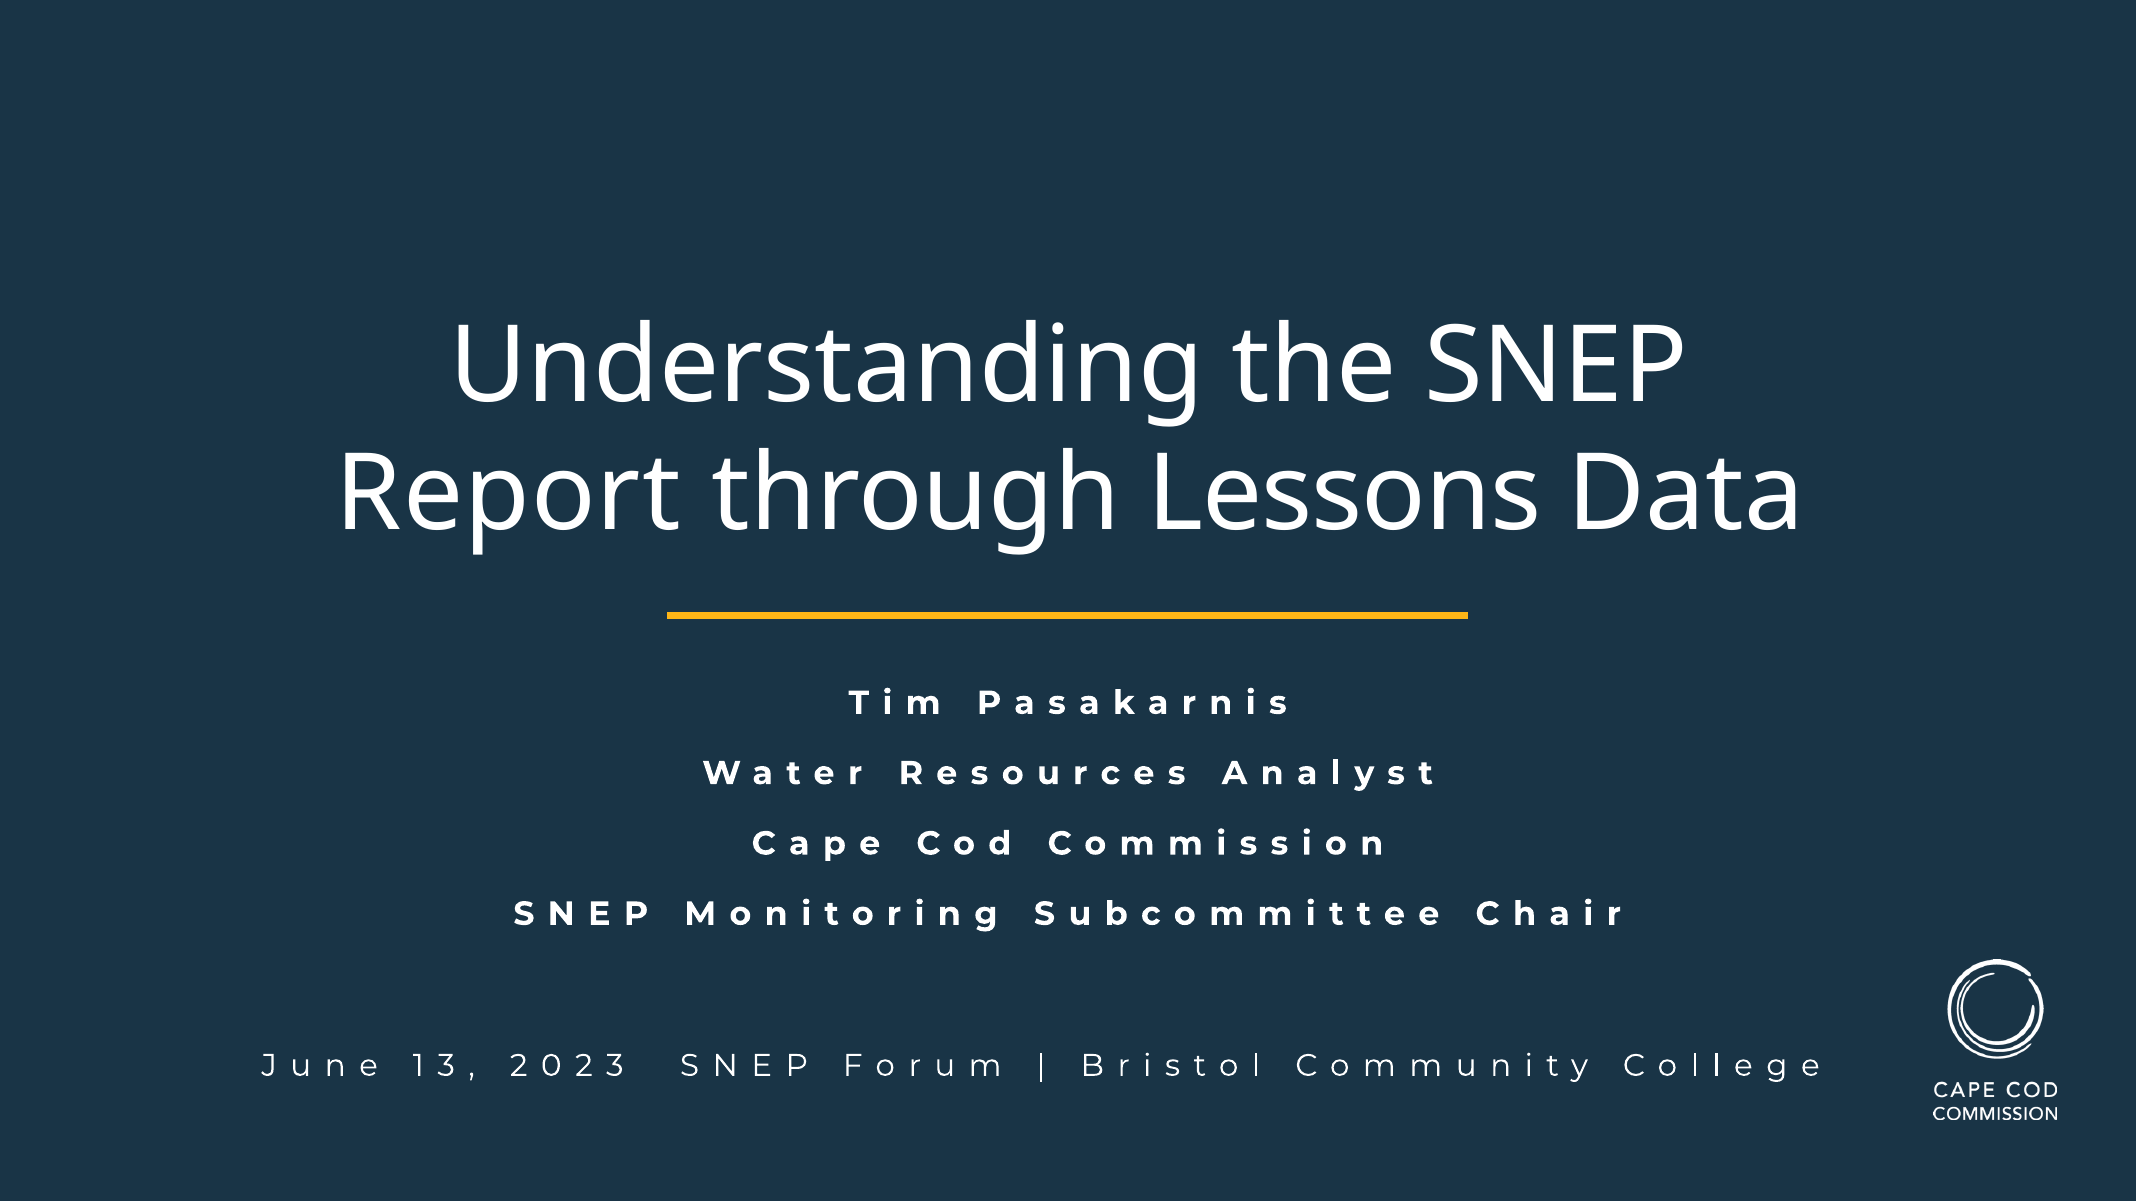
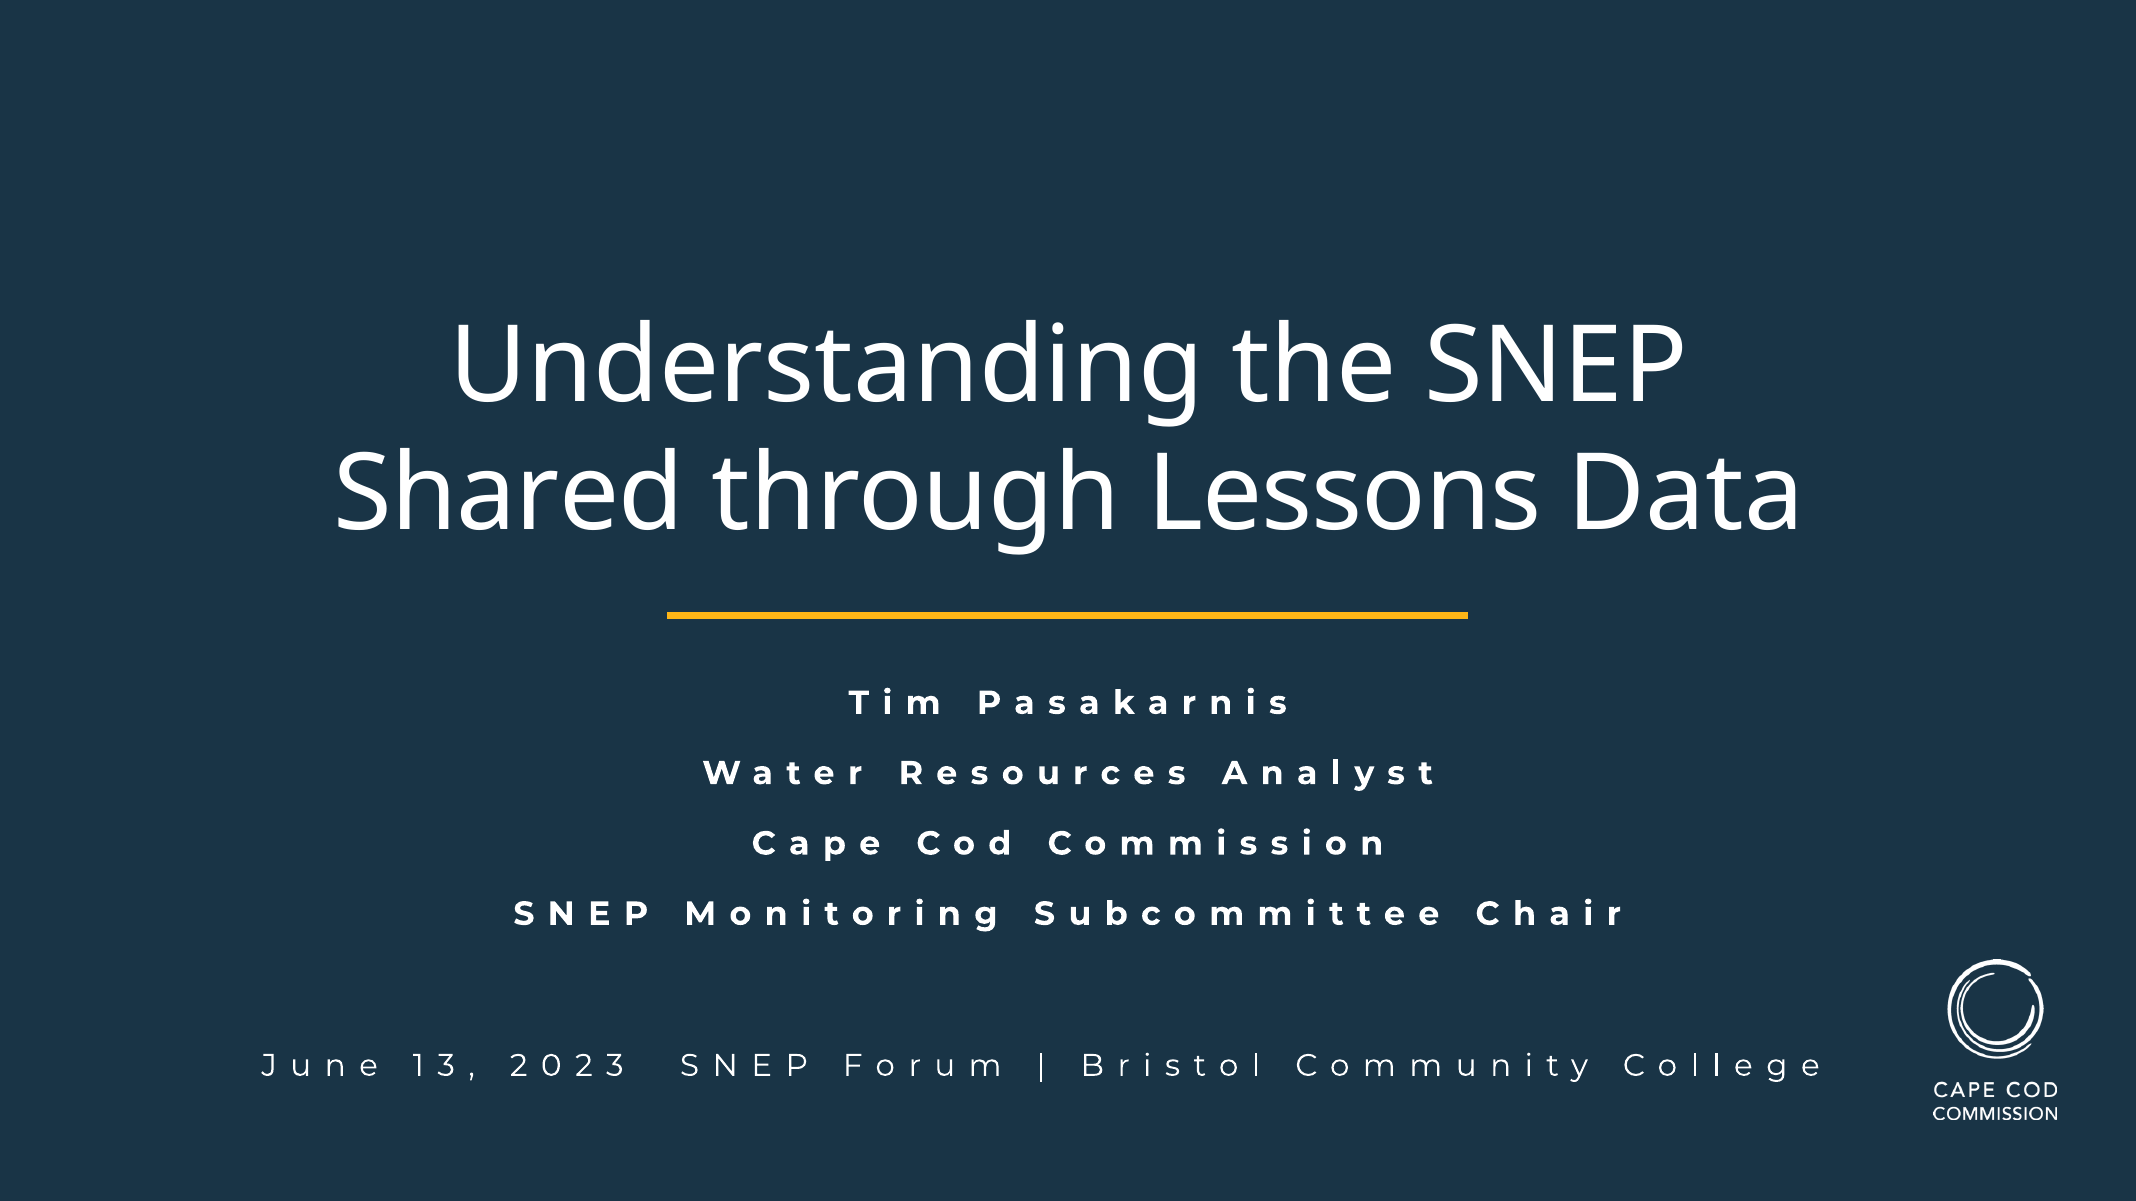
Report: Report -> Shared
